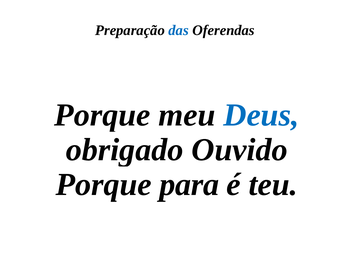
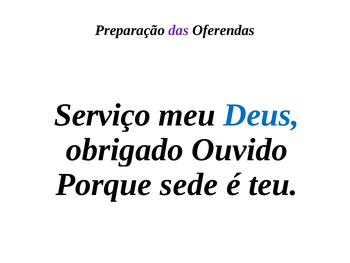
das colour: blue -> purple
Porque at (102, 115): Porque -> Serviço
para: para -> sede
